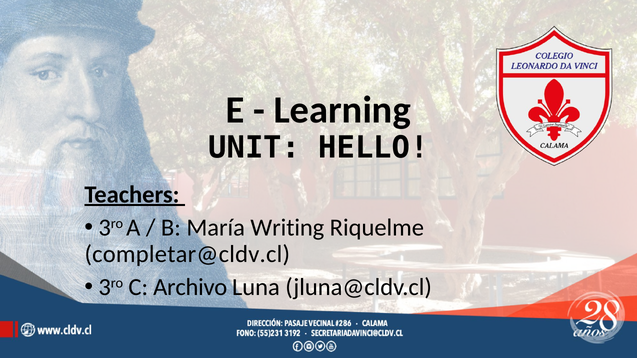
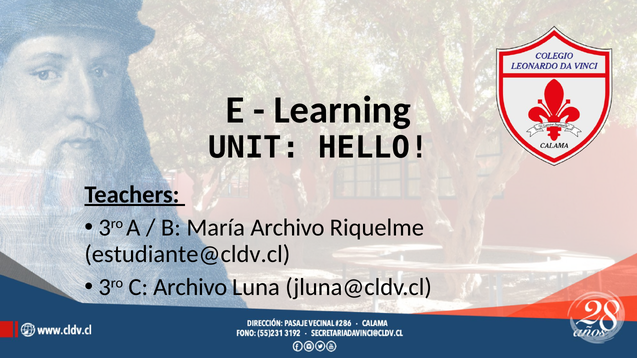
María Writing: Writing -> Archivo
completar@cldv.cl: completar@cldv.cl -> estudiante@cldv.cl
